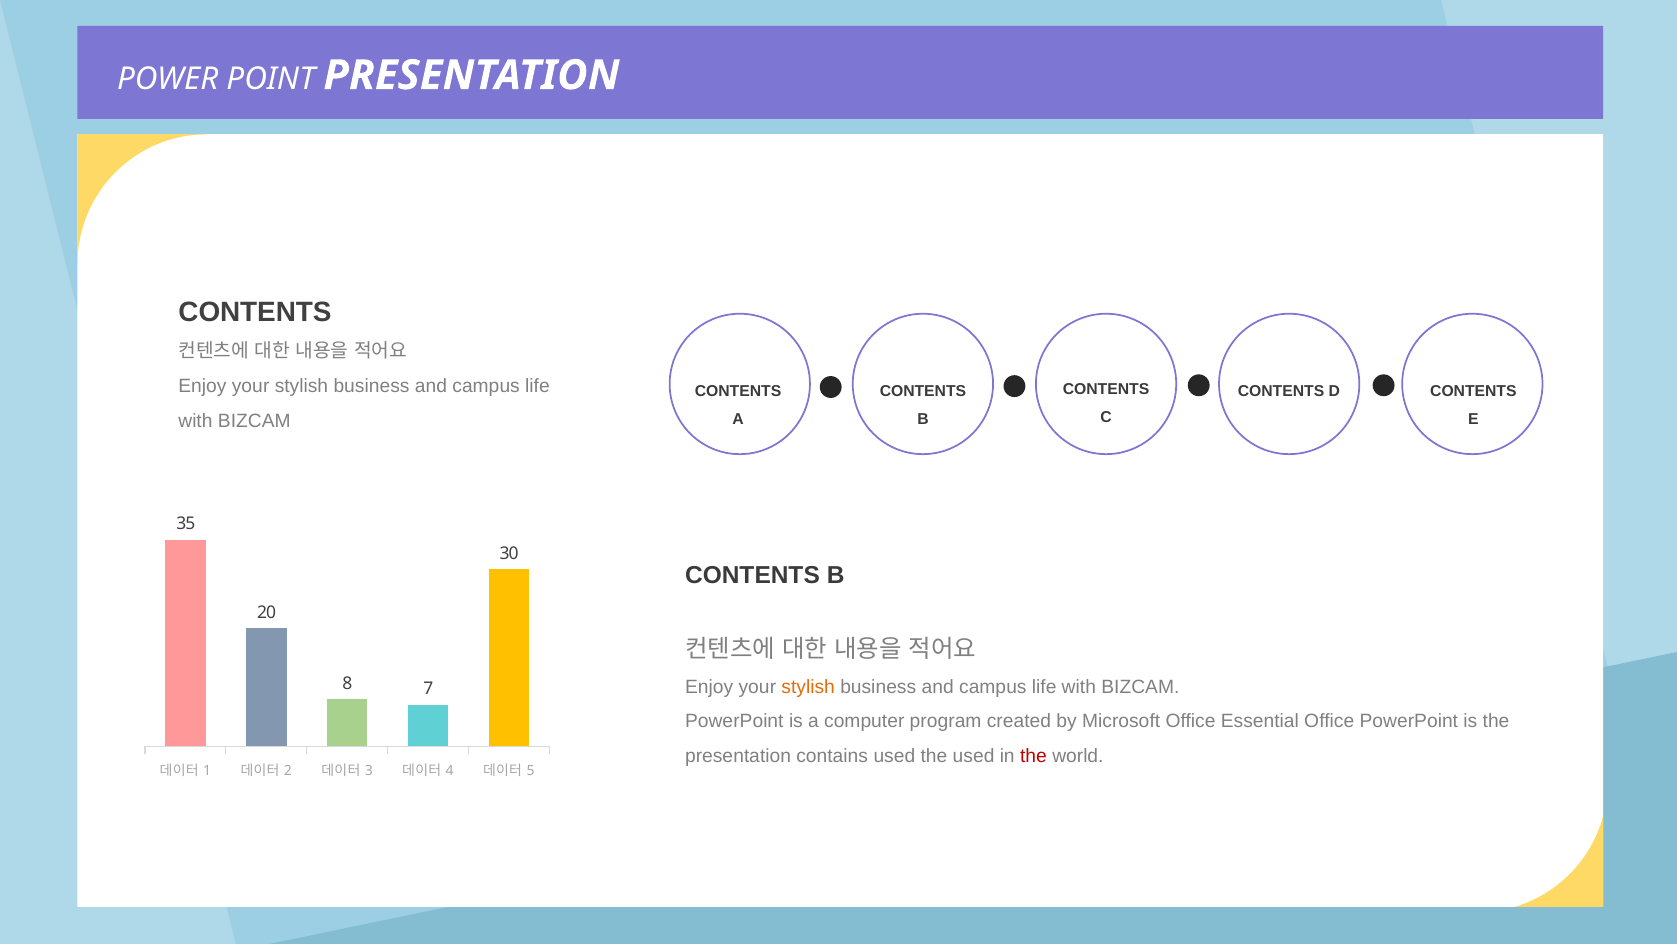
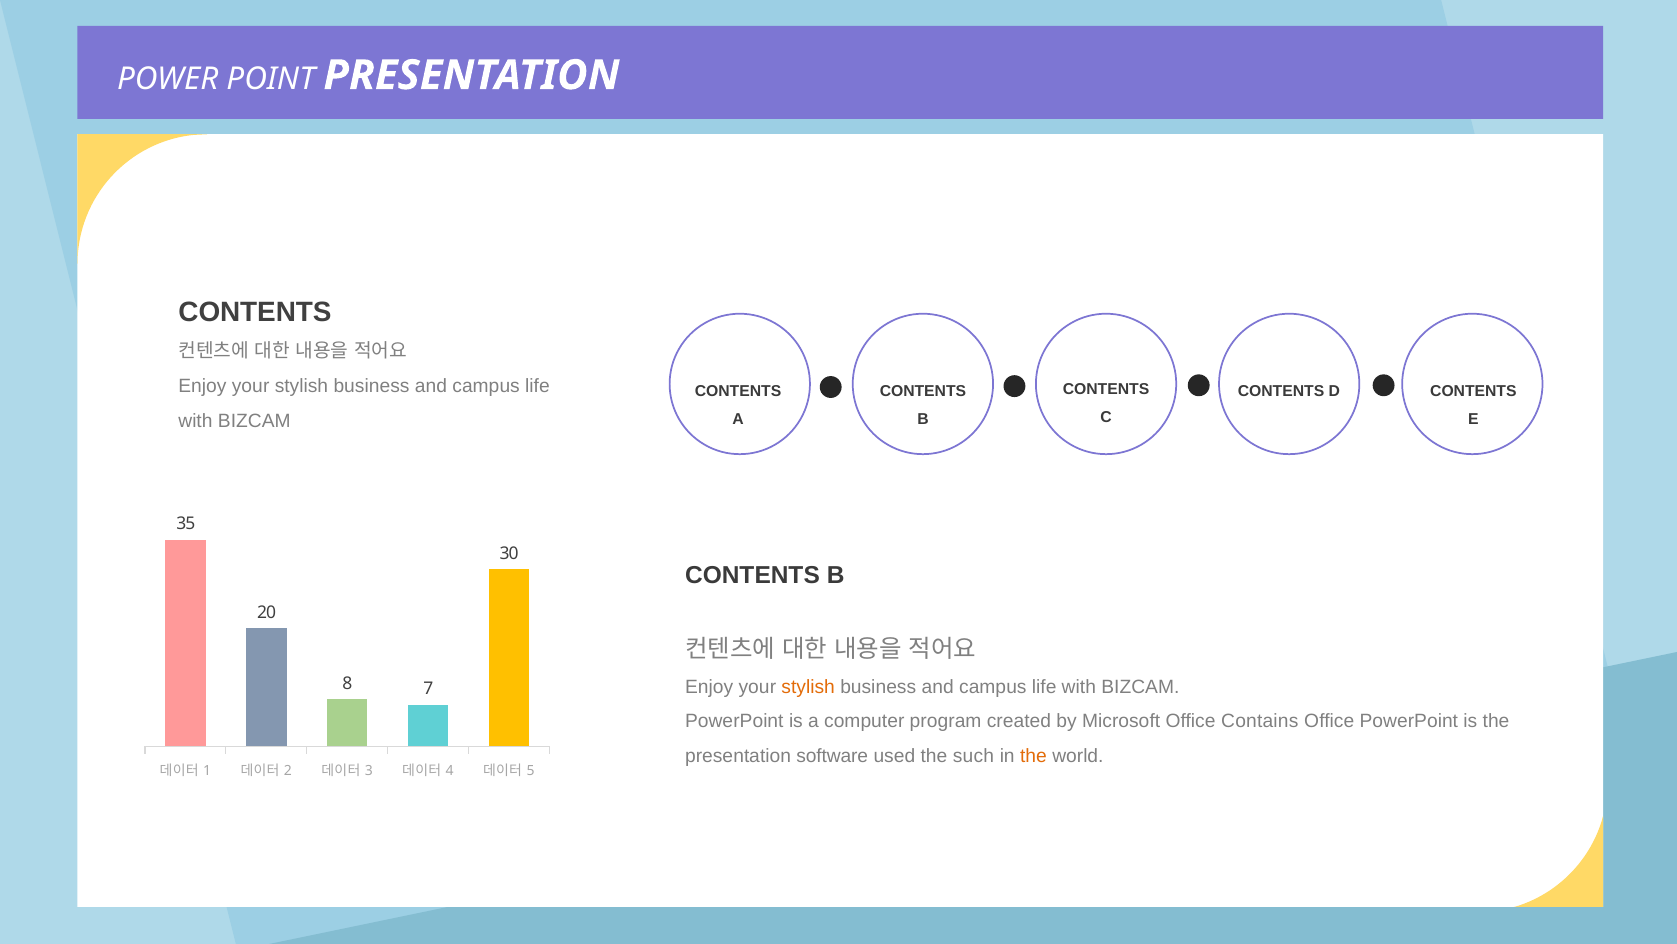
Essential: Essential -> Contains
contains: contains -> software
the used: used -> such
the at (1033, 755) colour: red -> orange
